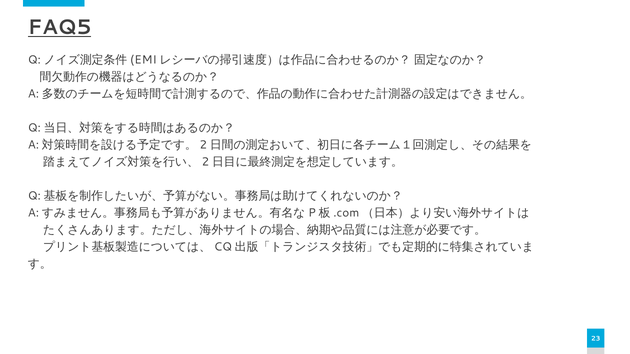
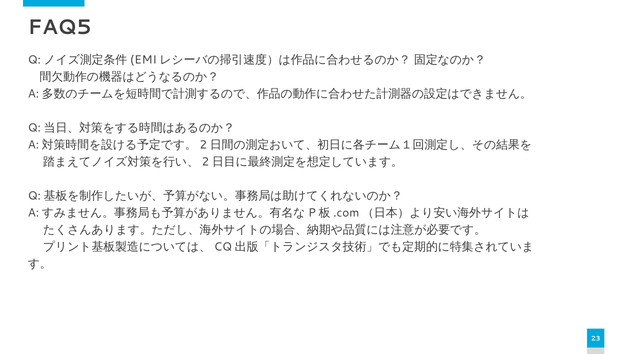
FAQ5 underline: present -> none
